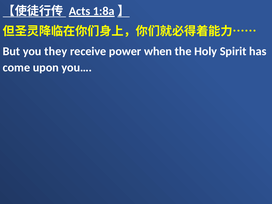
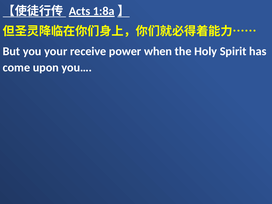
they: they -> your
